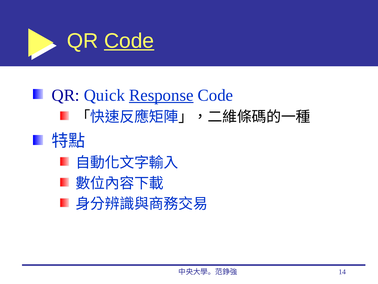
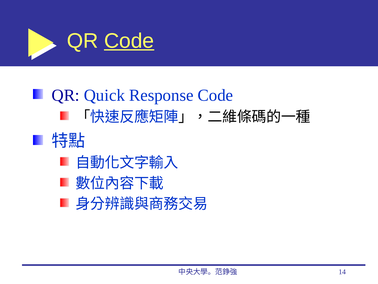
Response underline: present -> none
